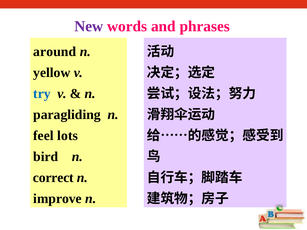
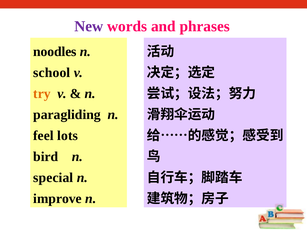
around: around -> noodles
yellow: yellow -> school
try colour: blue -> orange
correct: correct -> special
